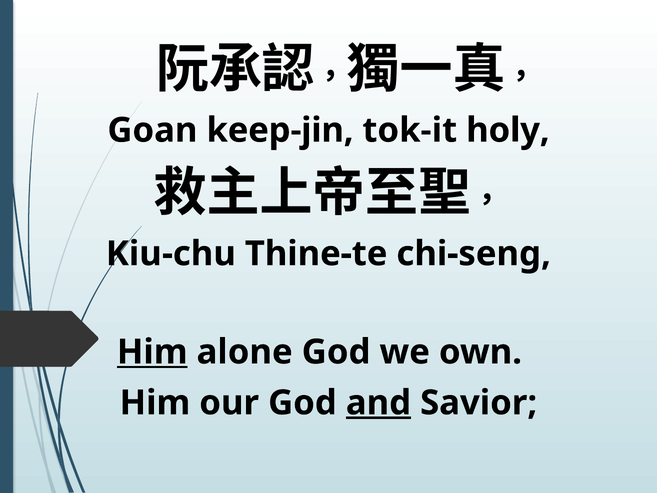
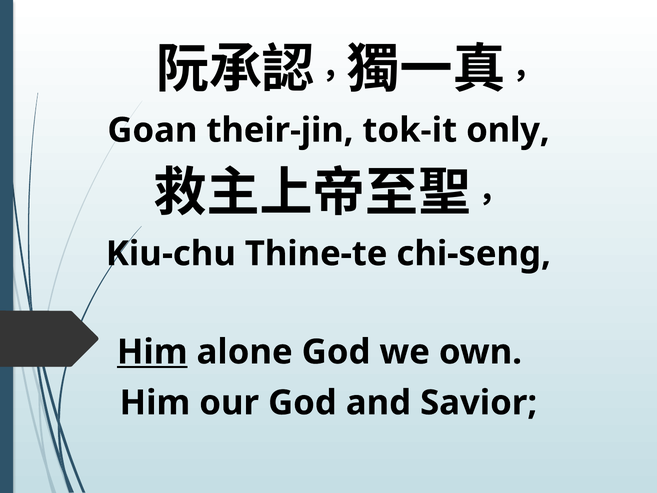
keep-jin: keep-jin -> their-jin
holy: holy -> only
and underline: present -> none
